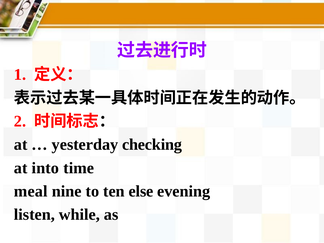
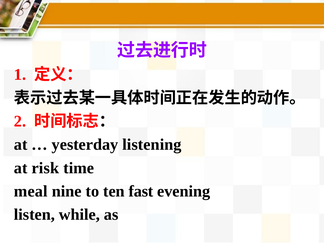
checking: checking -> listening
into: into -> risk
else: else -> fast
